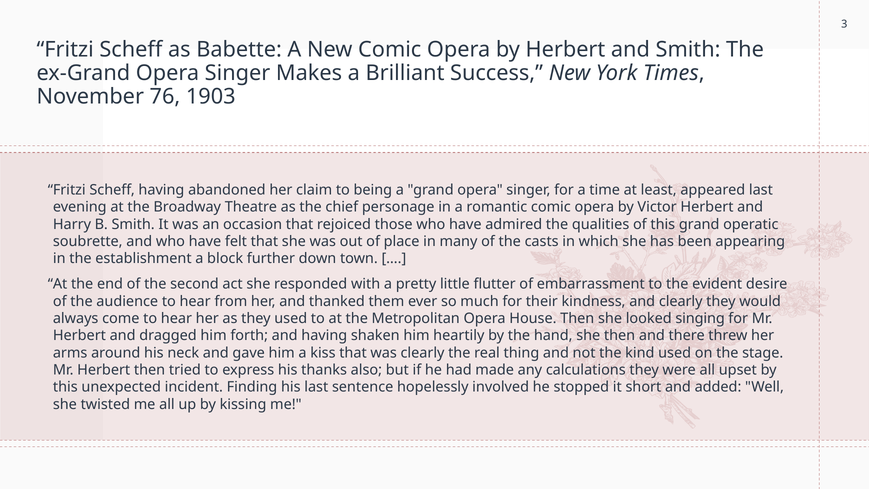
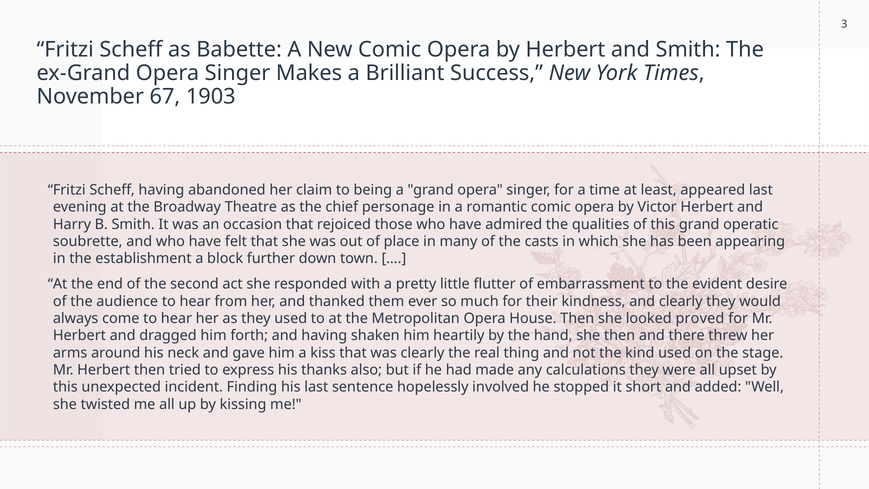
76: 76 -> 67
singing: singing -> proved
